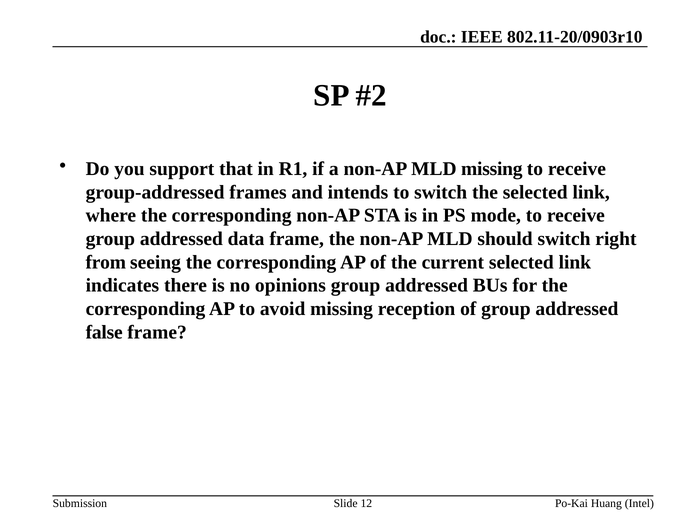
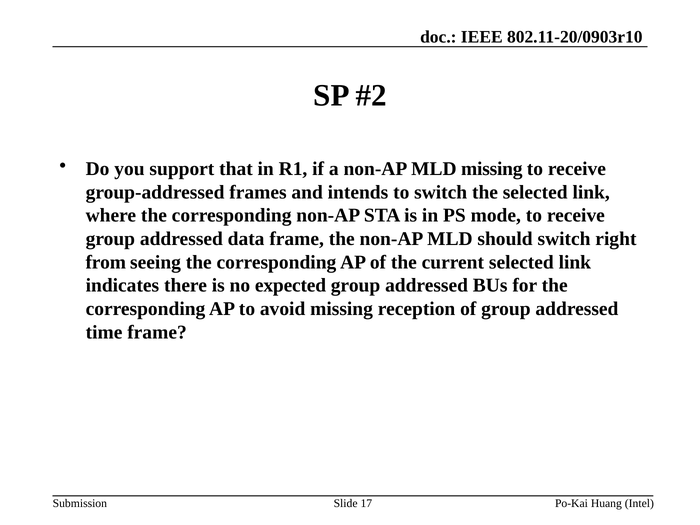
opinions: opinions -> expected
false: false -> time
12: 12 -> 17
